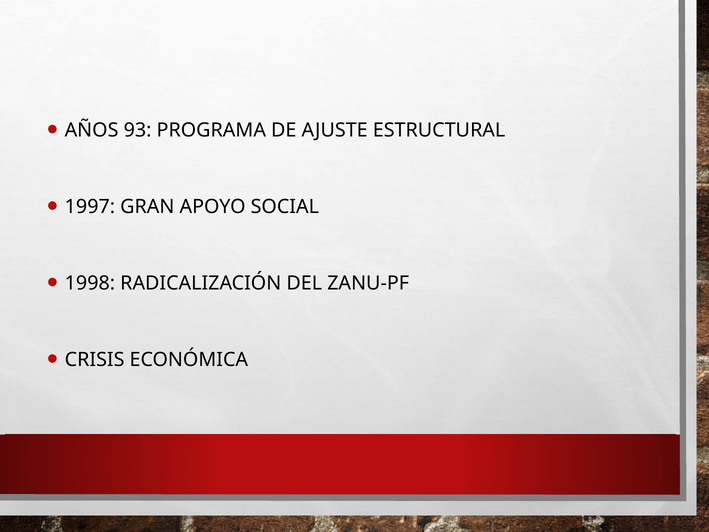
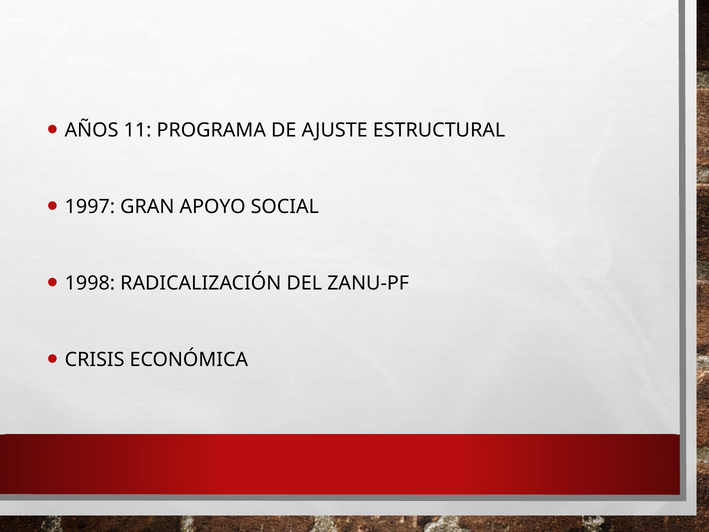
93: 93 -> 11
